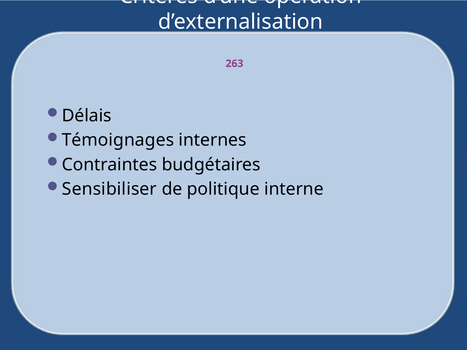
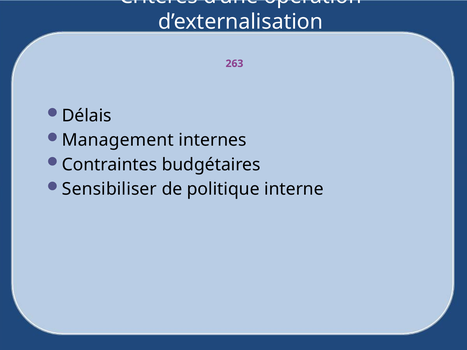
Témoignages: Témoignages -> Management
